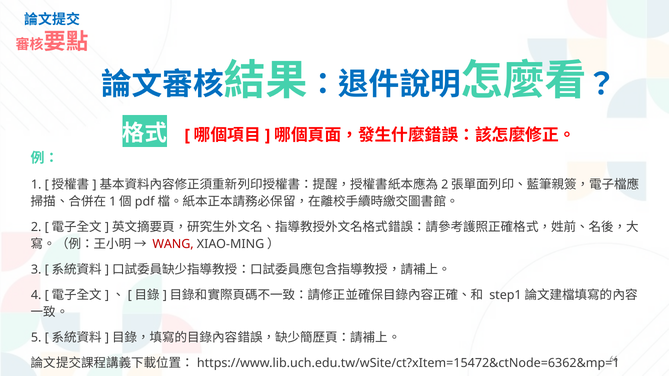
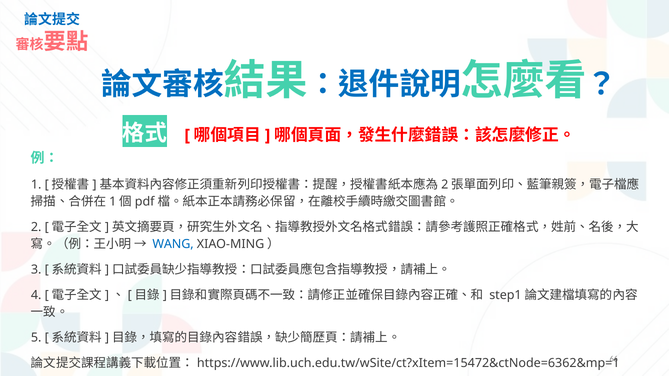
WANG colour: red -> blue
